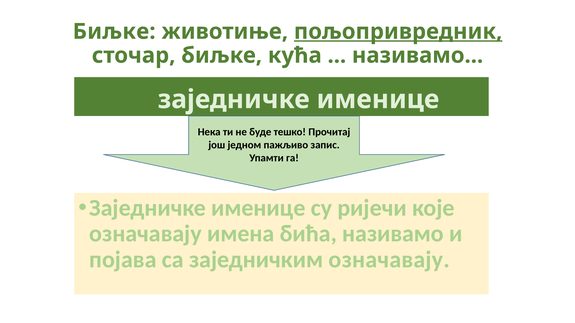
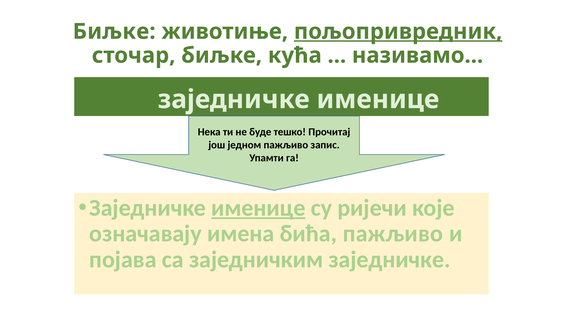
именице at (258, 208) underline: none -> present
бића називамо: називамо -> пажљиво
заједничким означавају: означавају -> заједничке
